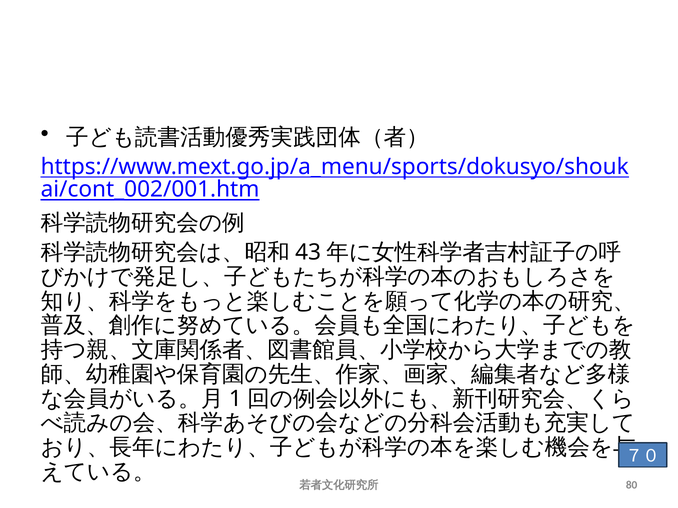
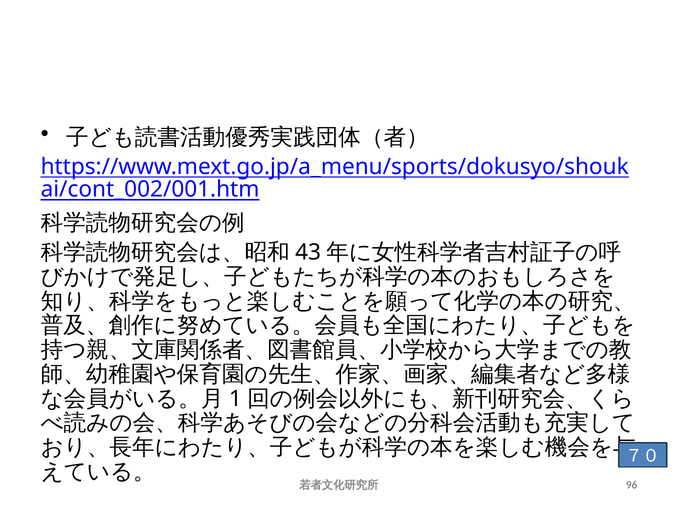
80: 80 -> 96
